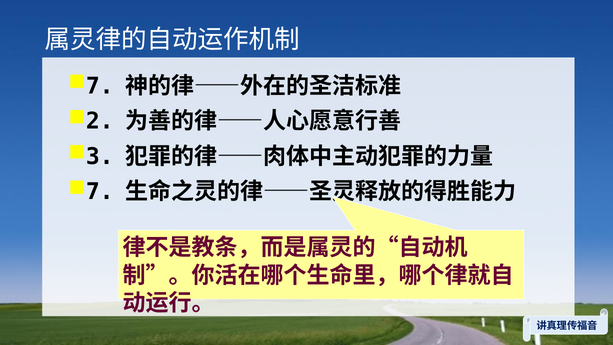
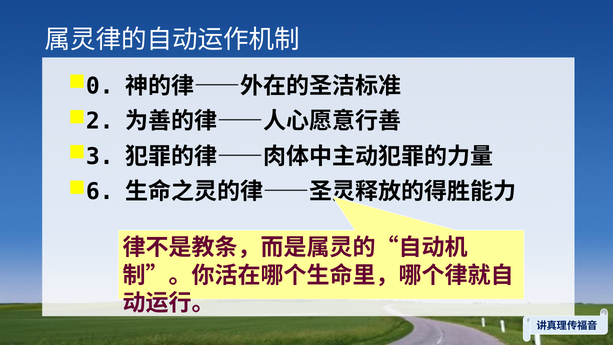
7 at (100, 86): 7 -> 0
7 at (100, 192): 7 -> 6
